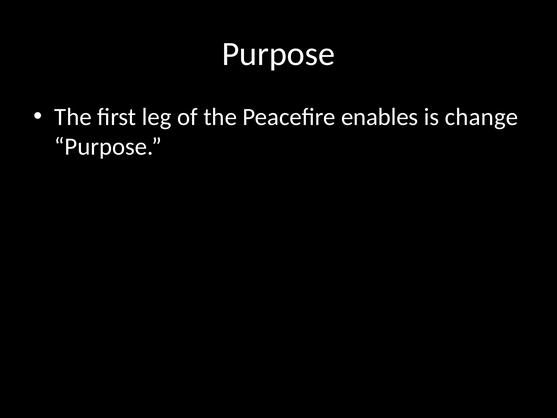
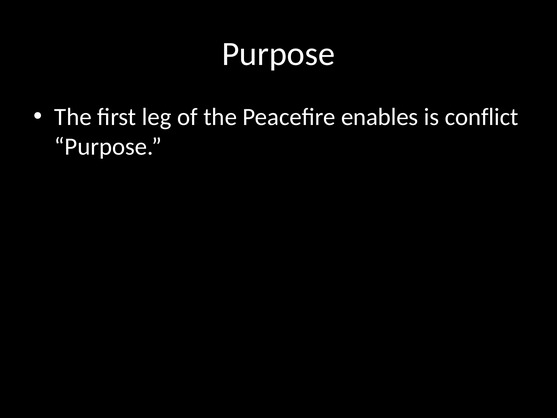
change: change -> conflict
